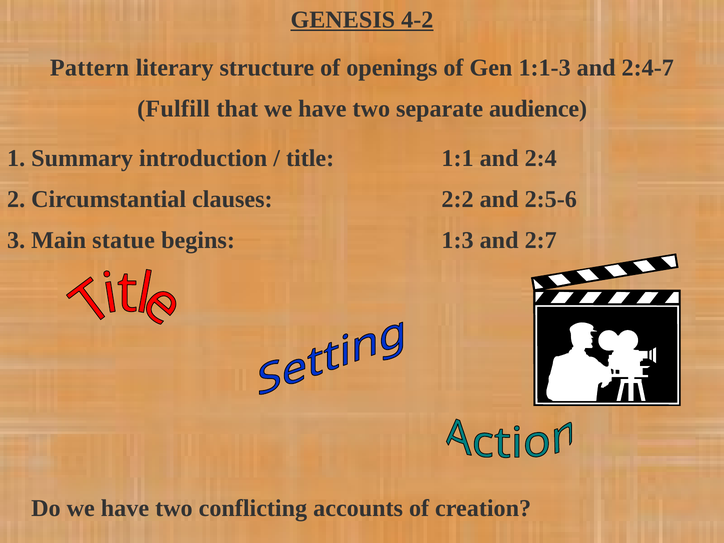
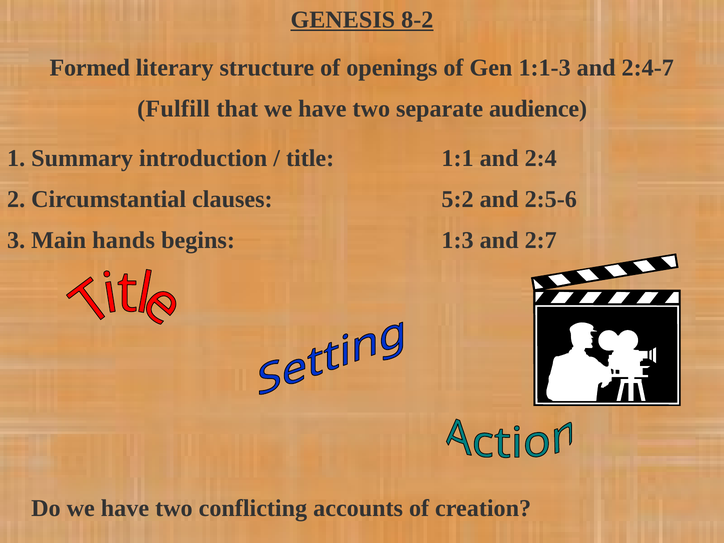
4-2: 4-2 -> 8-2
Pattern: Pattern -> Formed
2:2: 2:2 -> 5:2
statue: statue -> hands
